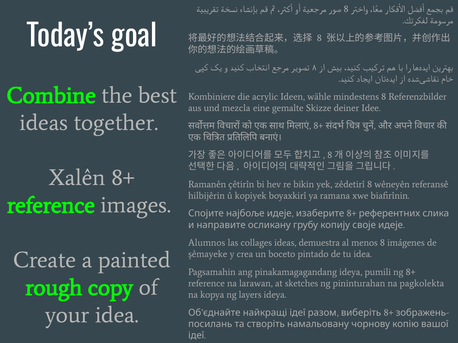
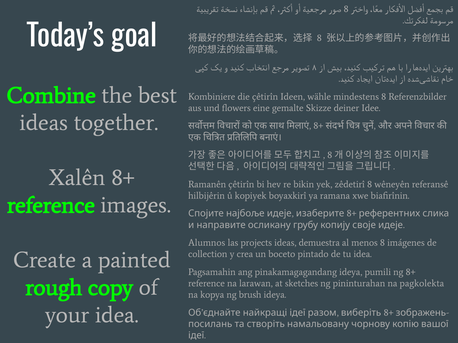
die acrylic: acrylic -> çêtirîn
mezcla: mezcla -> flowers
collages: collages -> projects
şêmayeke: şêmayeke -> collection
layers: layers -> brush
